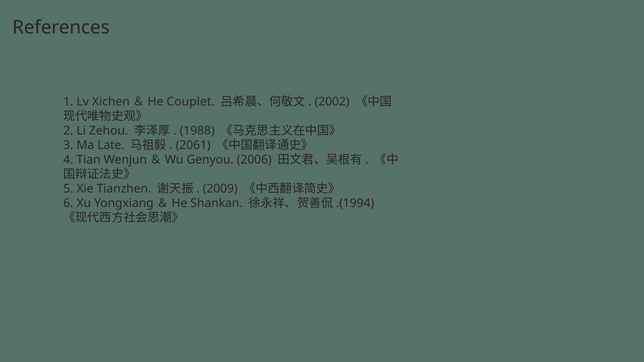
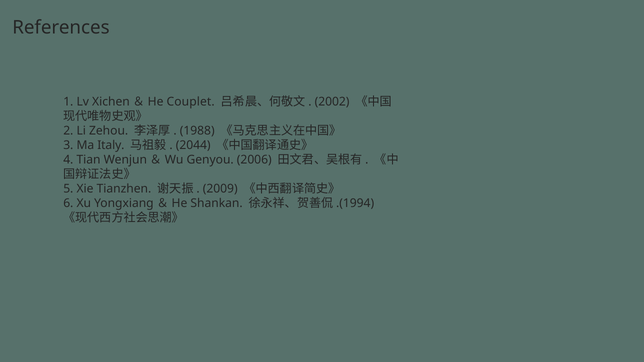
Late: Late -> Italy
2061: 2061 -> 2044
